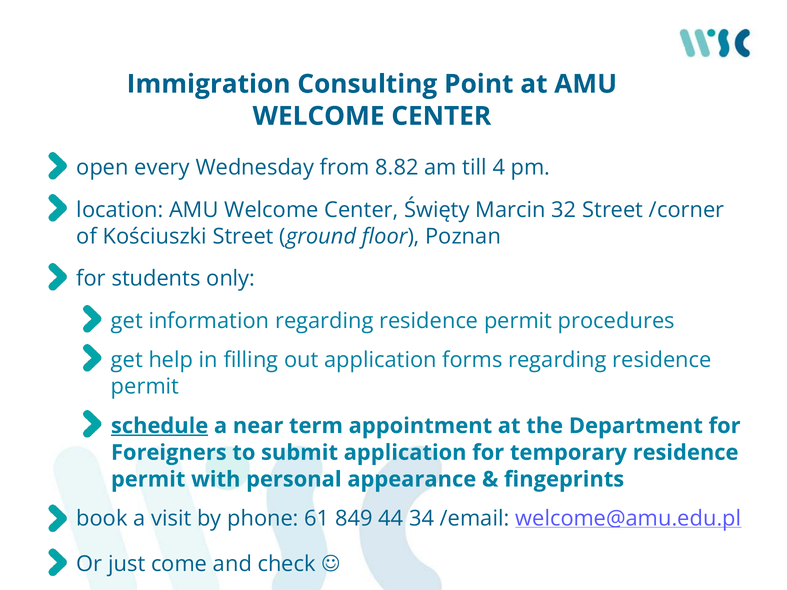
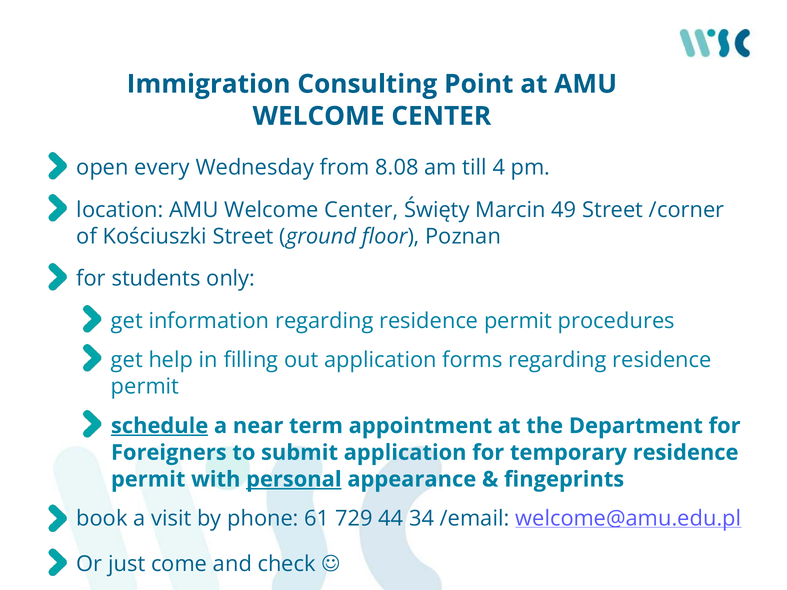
8.82: 8.82 -> 8.08
32: 32 -> 49
personal underline: none -> present
849: 849 -> 729
